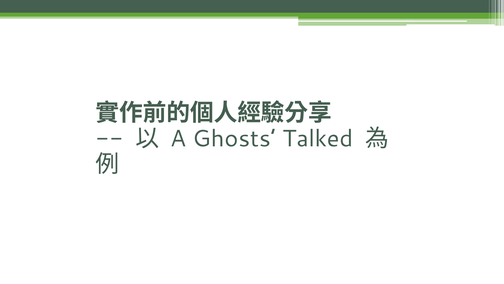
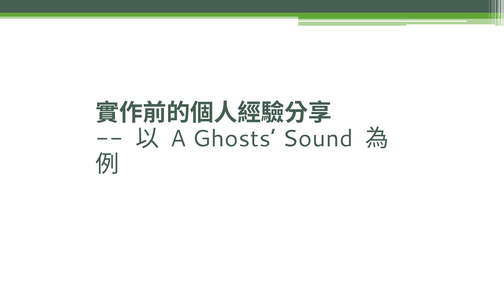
Talked: Talked -> Sound
